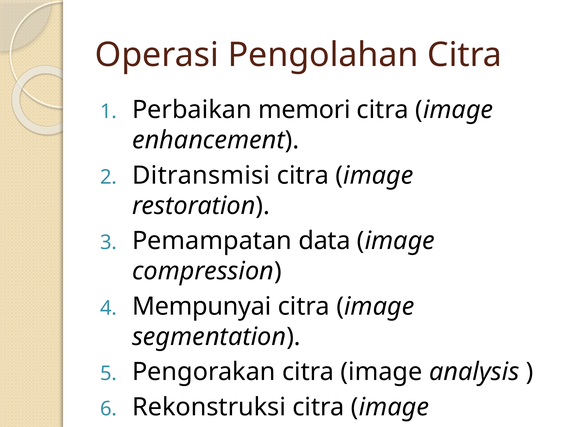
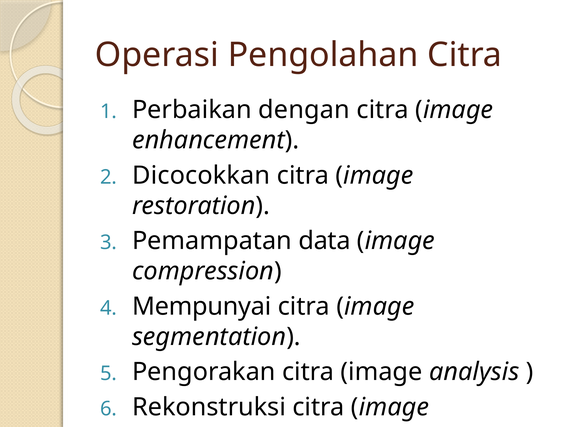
memori: memori -> dengan
Ditransmisi: Ditransmisi -> Dicocokkan
